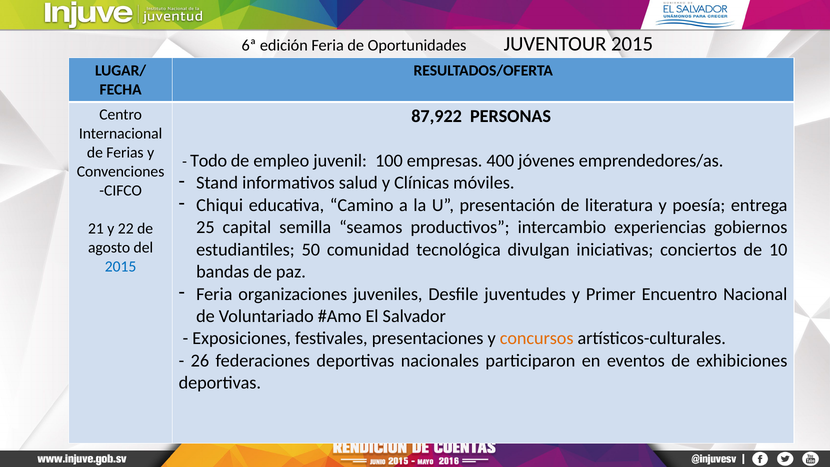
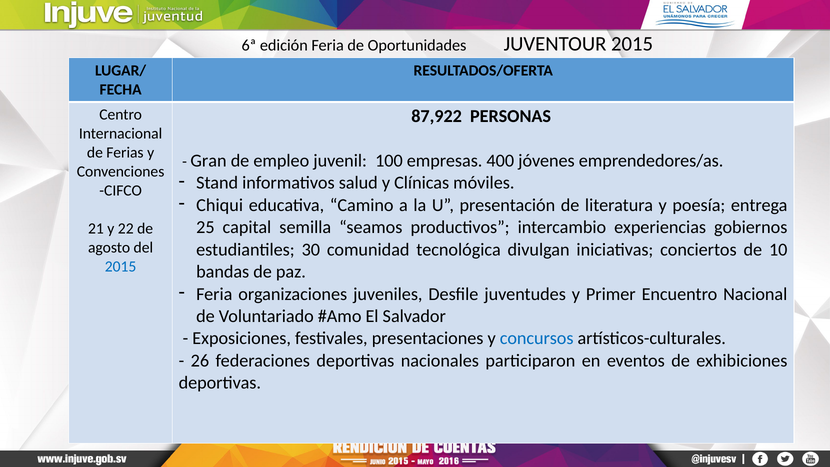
Todo: Todo -> Gran
50: 50 -> 30
concursos colour: orange -> blue
